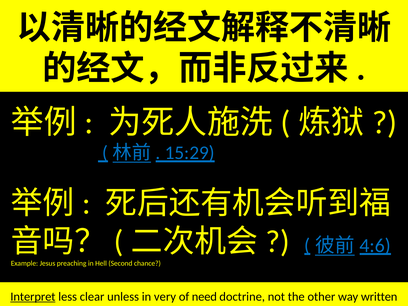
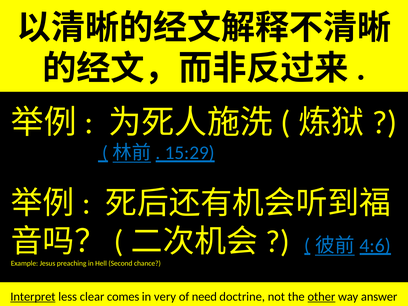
unless: unless -> comes
other underline: none -> present
written: written -> answer
